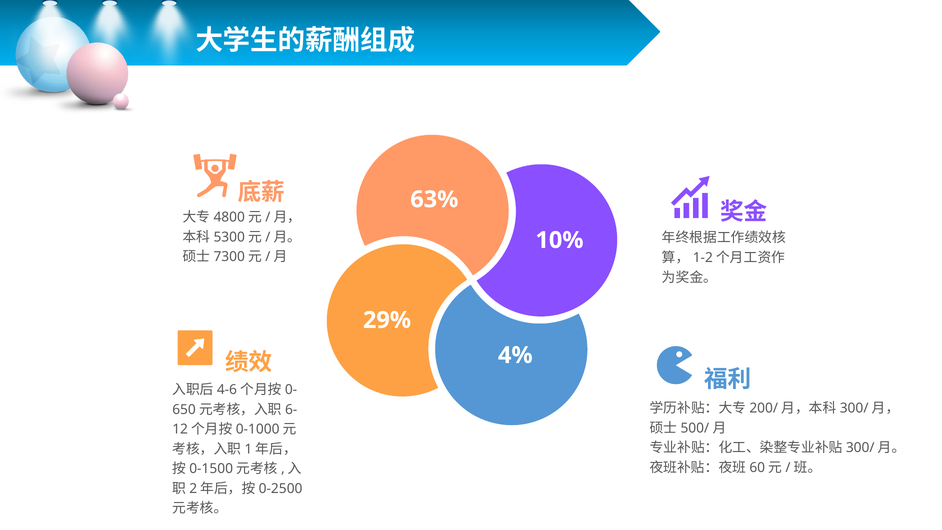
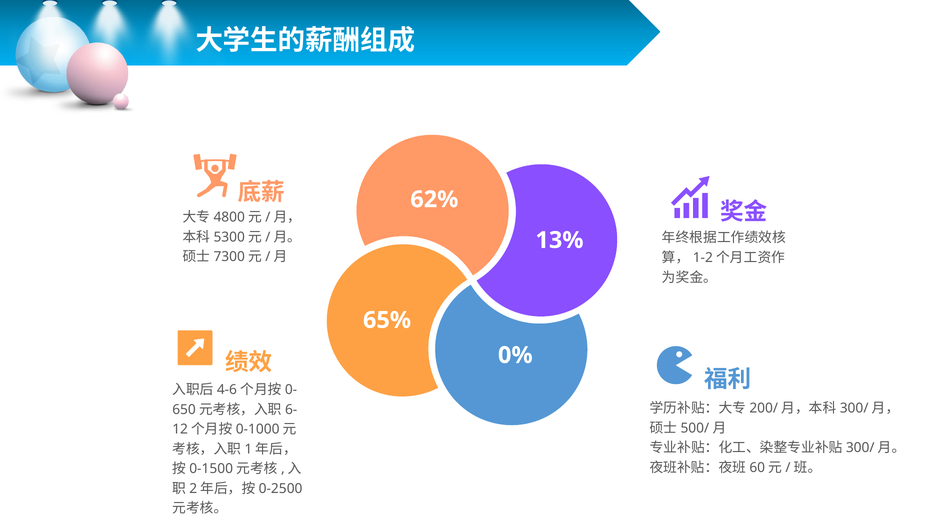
63%: 63% -> 62%
10%: 10% -> 13%
29%: 29% -> 65%
4%: 4% -> 0%
